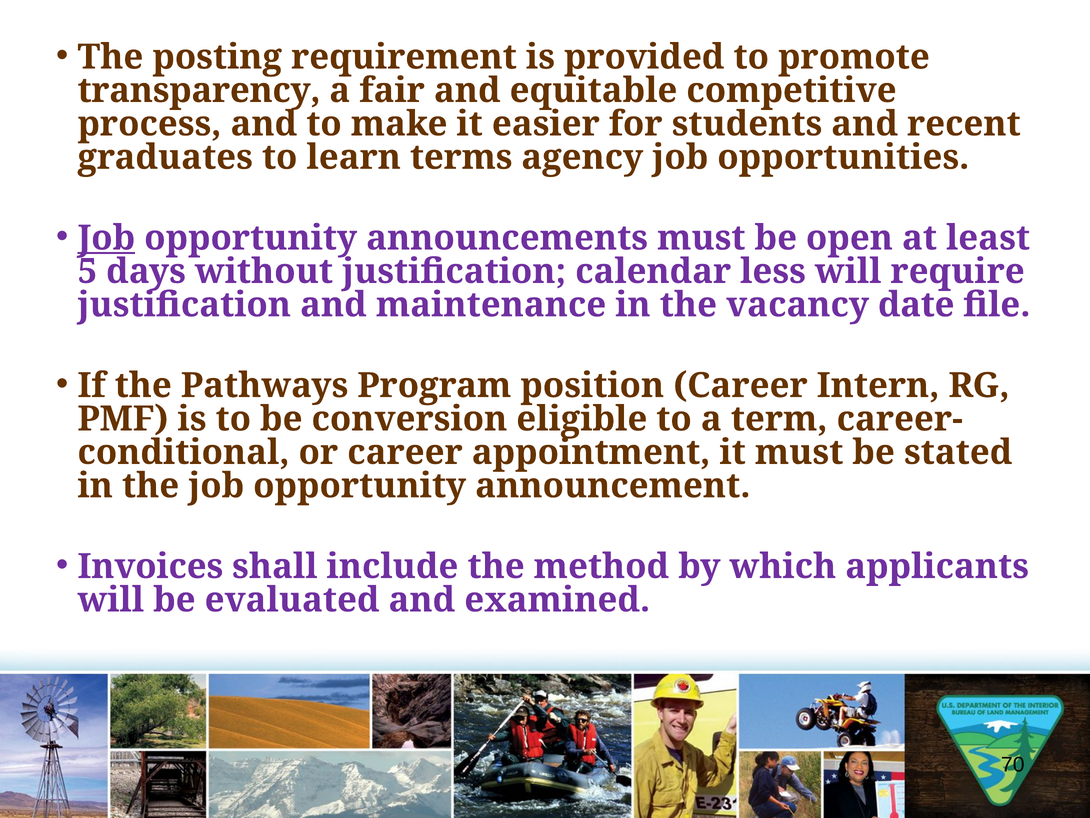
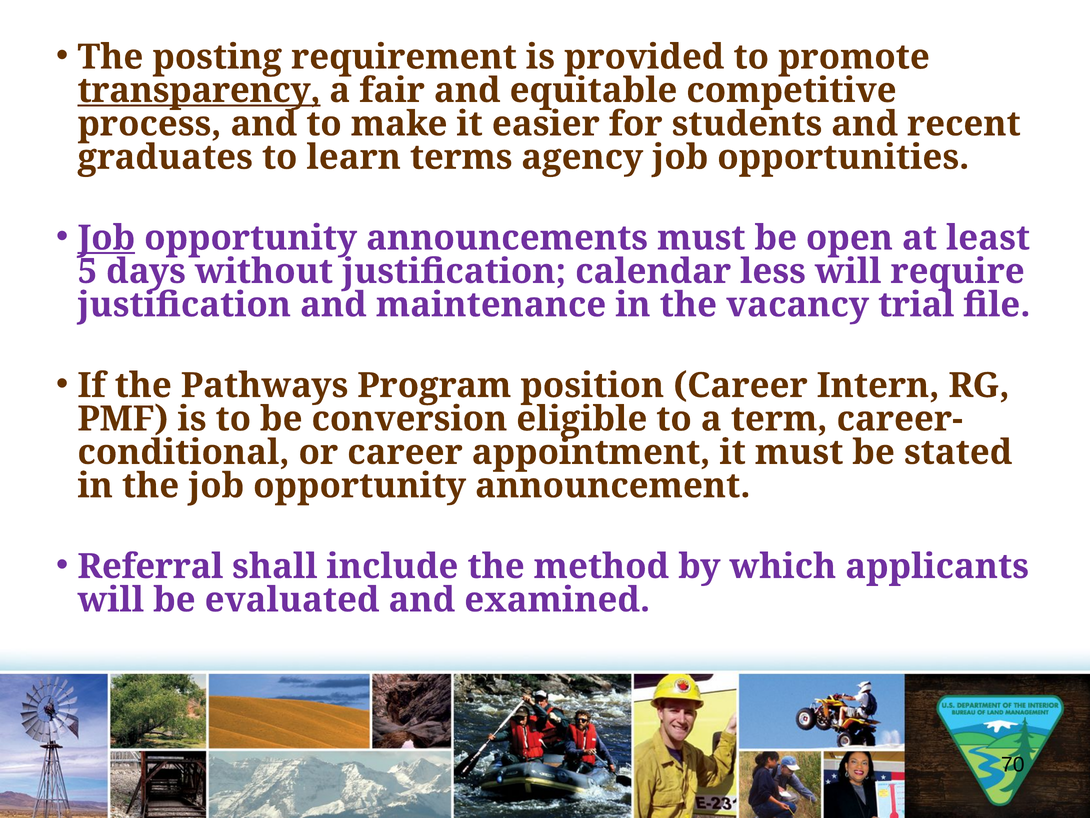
transparency underline: none -> present
date: date -> trial
Invoices: Invoices -> Referral
